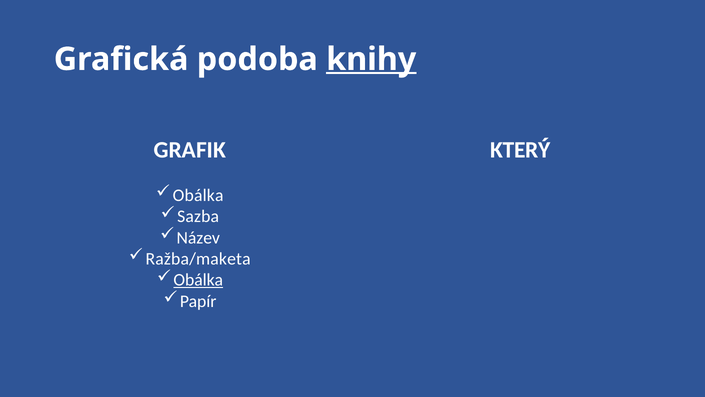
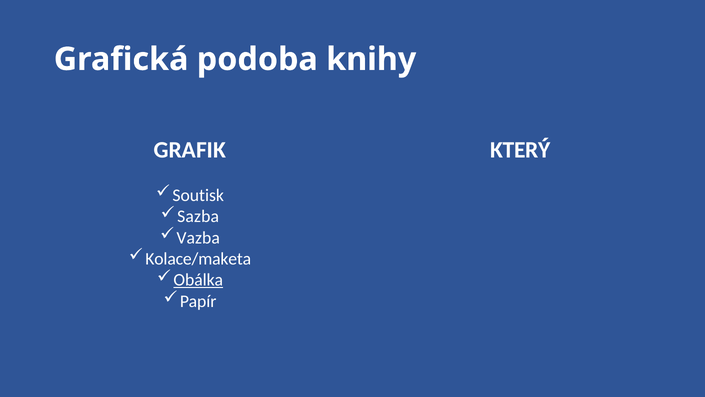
knihy underline: present -> none
Obálka at (198, 195): Obálka -> Soutisk
Název: Název -> Vazba
Ražba/maketa: Ražba/maketa -> Kolace/maketa
